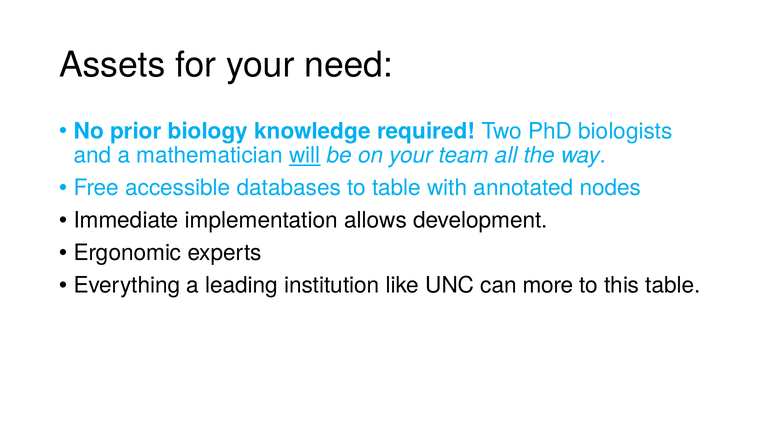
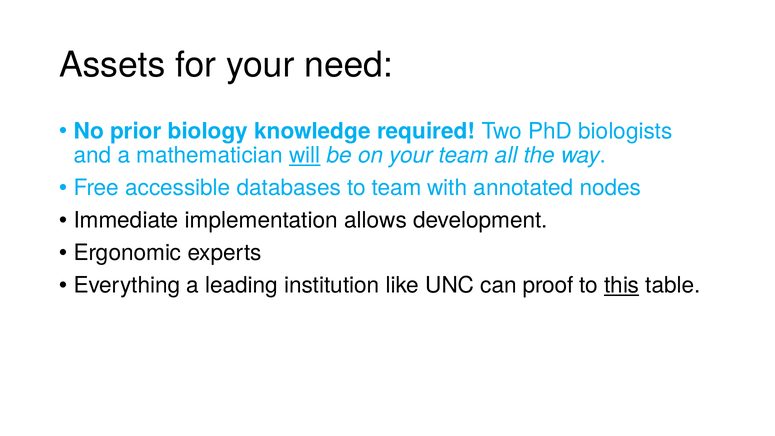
to table: table -> team
more: more -> proof
this underline: none -> present
